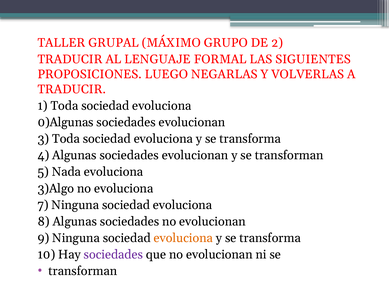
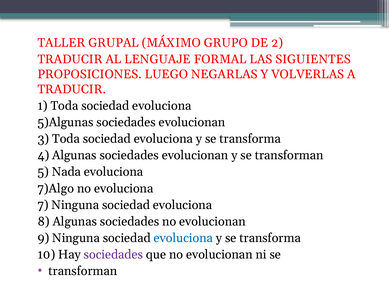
0)Algunas: 0)Algunas -> 5)Algunas
3)Algo: 3)Algo -> 7)Algo
evoluciona at (183, 238) colour: orange -> blue
